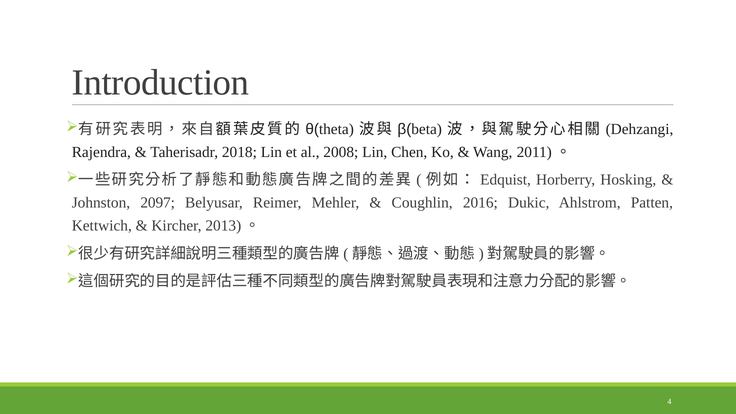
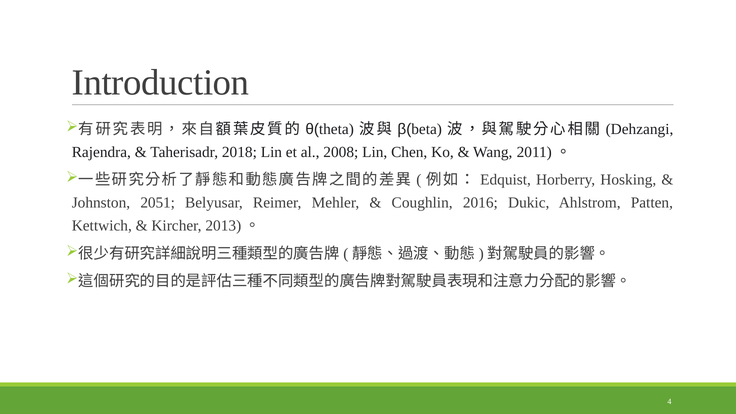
2097: 2097 -> 2051
